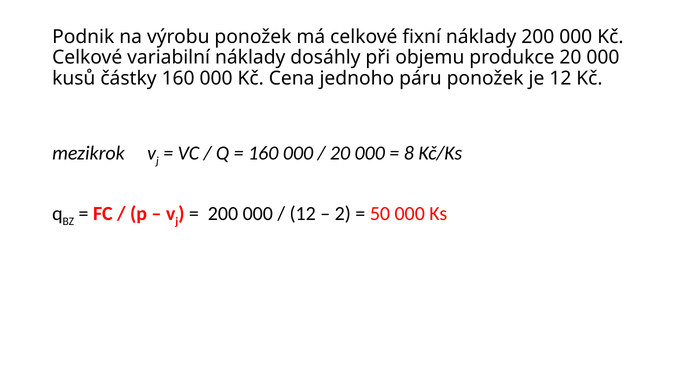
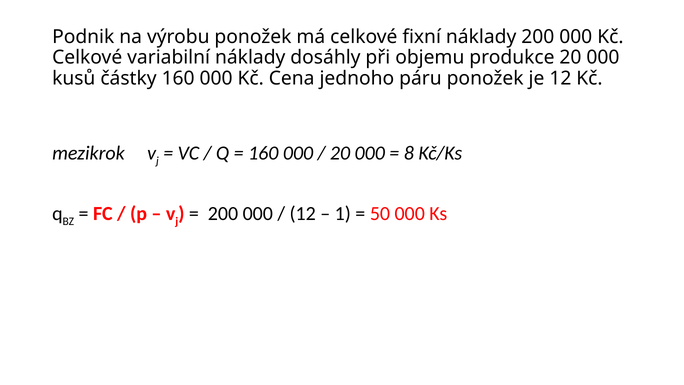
2: 2 -> 1
